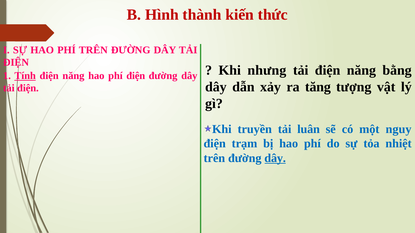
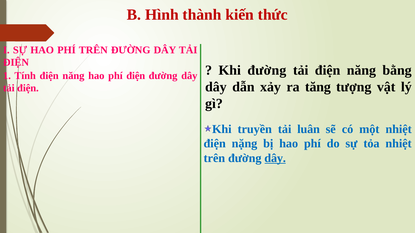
Khi nhưng: nhưng -> đường
Tính underline: present -> none
một nguy: nguy -> nhiệt
trạm: trạm -> nặng
